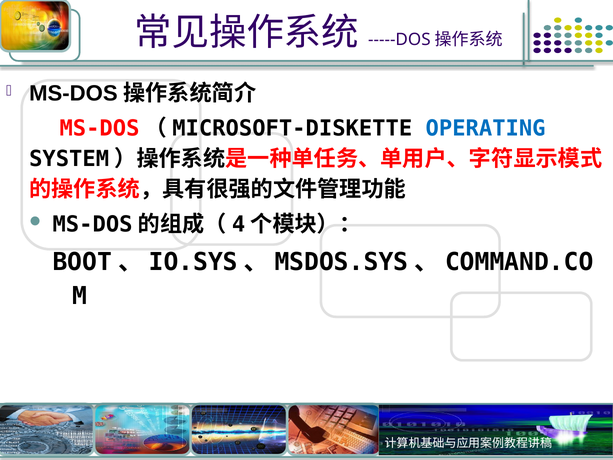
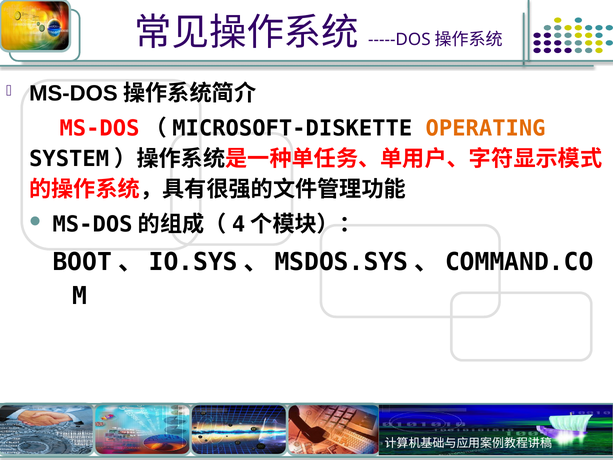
OPERATING colour: blue -> orange
